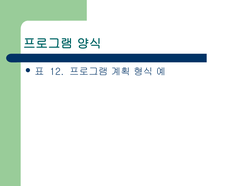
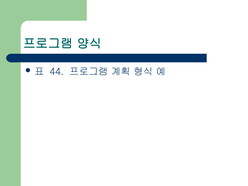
12: 12 -> 44
